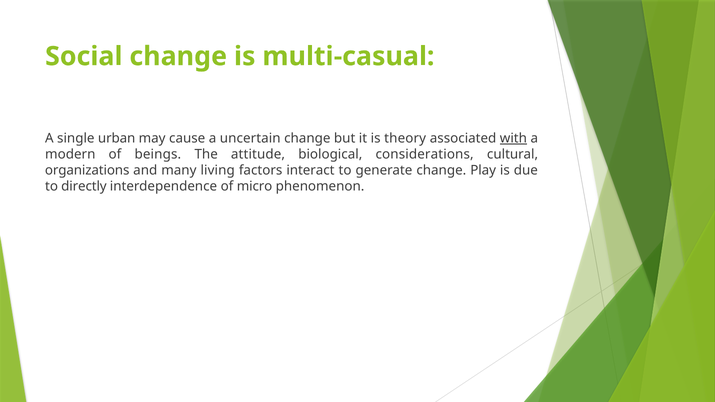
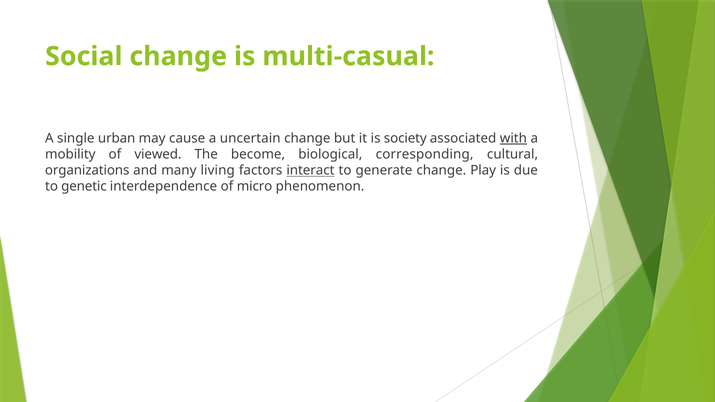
theory: theory -> society
modern: modern -> mobility
beings: beings -> viewed
attitude: attitude -> become
considerations: considerations -> corresponding
interact underline: none -> present
directly: directly -> genetic
